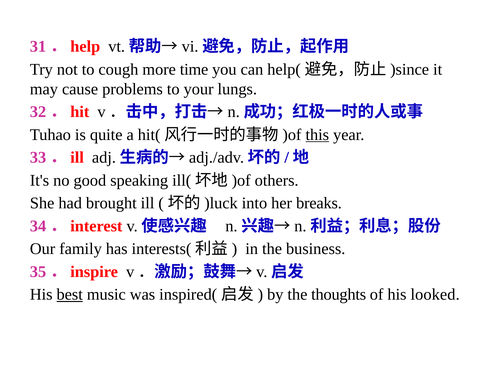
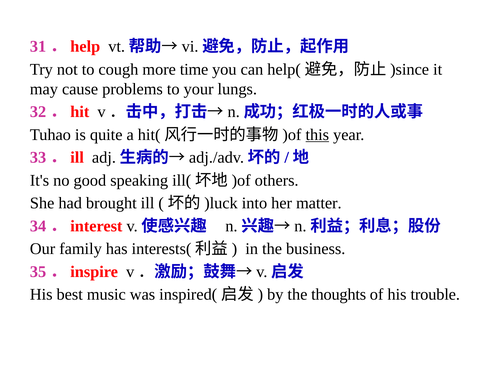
breaks: breaks -> matter
best underline: present -> none
looked: looked -> trouble
